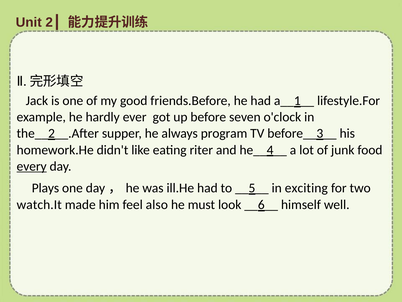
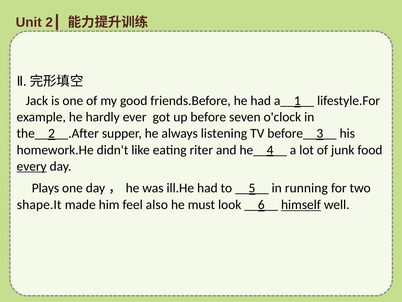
program: program -> listening
exciting: exciting -> running
watch.It: watch.It -> shape.It
himself underline: none -> present
